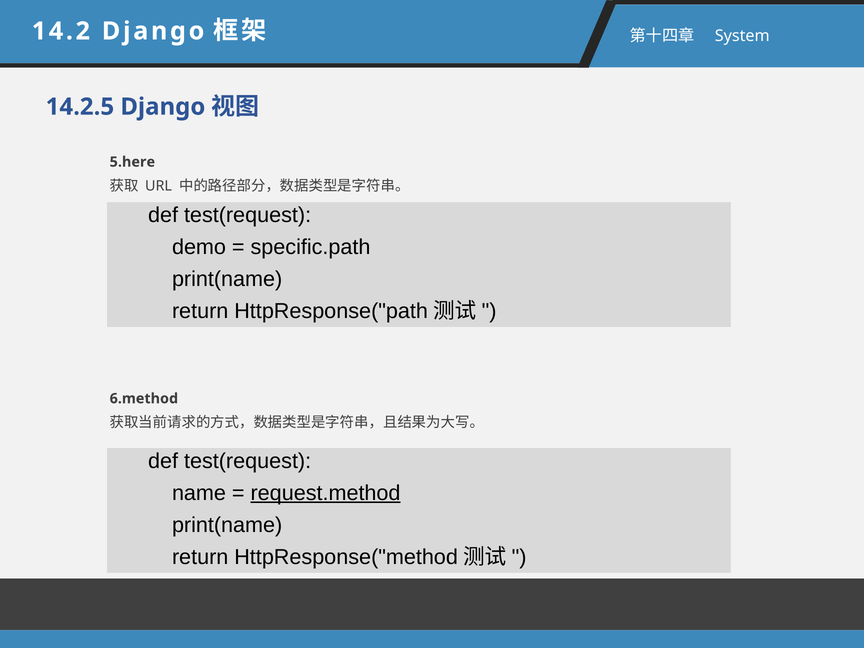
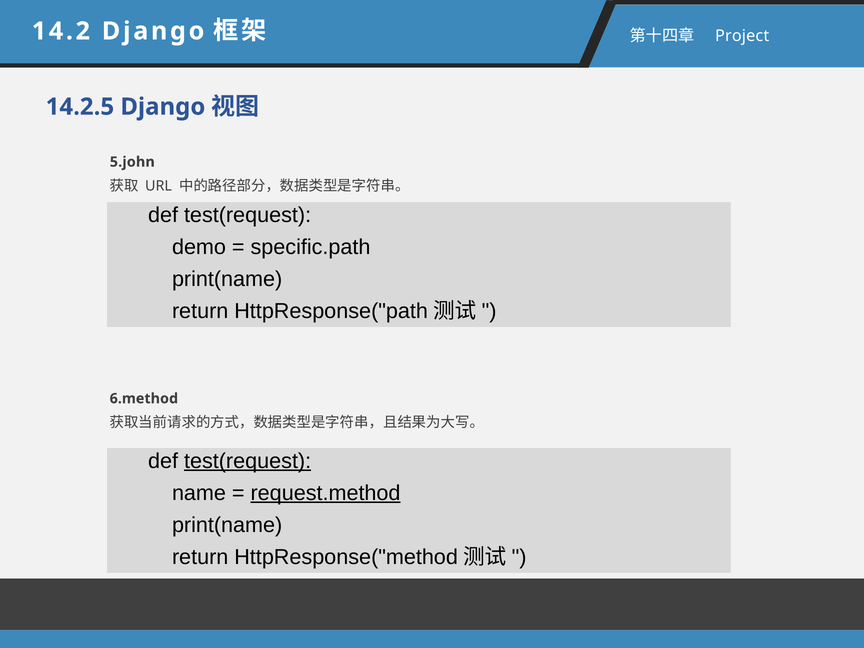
System: System -> Project
5.here: 5.here -> 5.john
test(request at (248, 461) underline: none -> present
